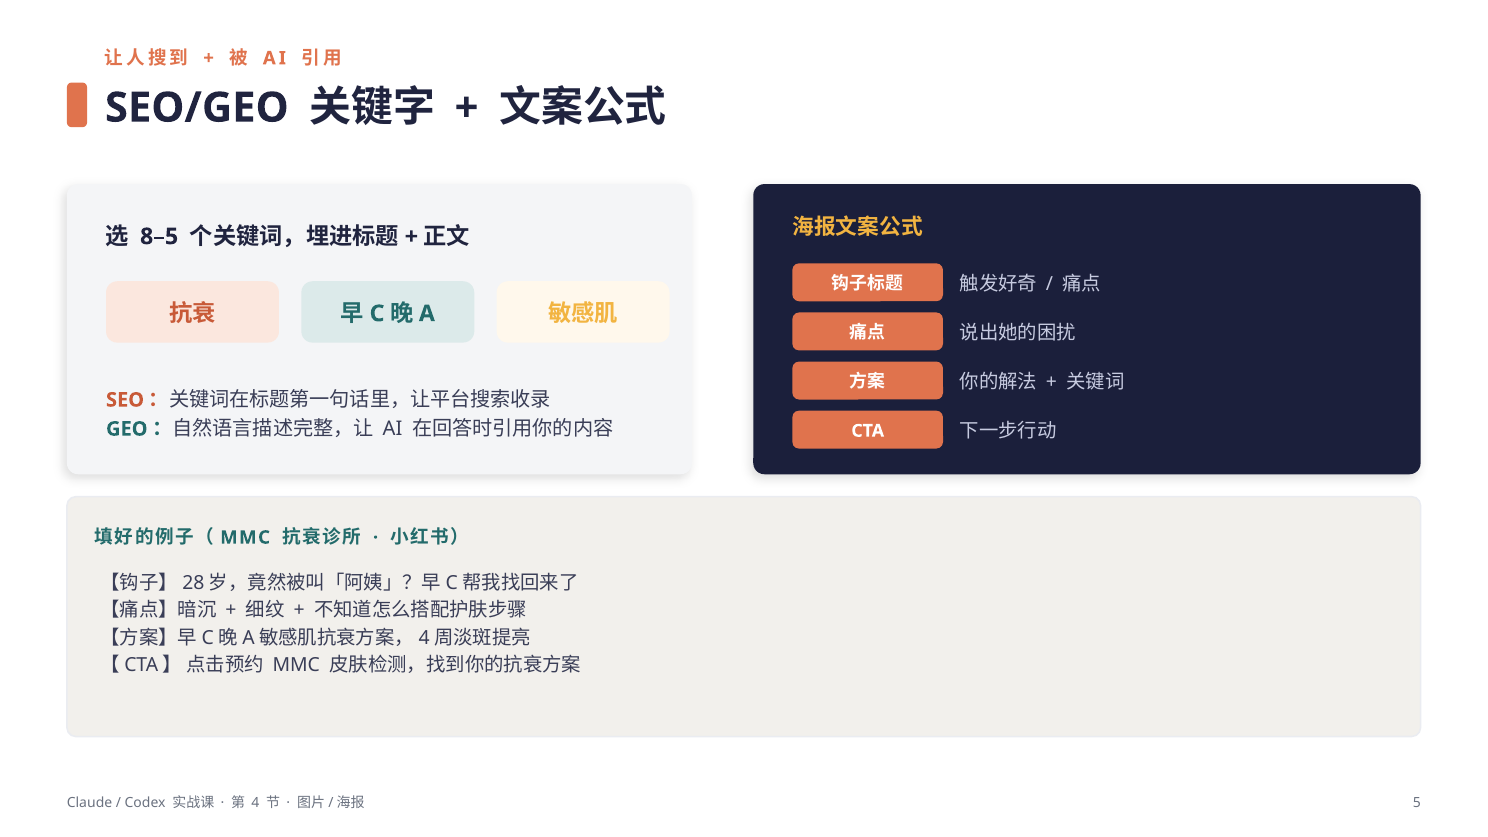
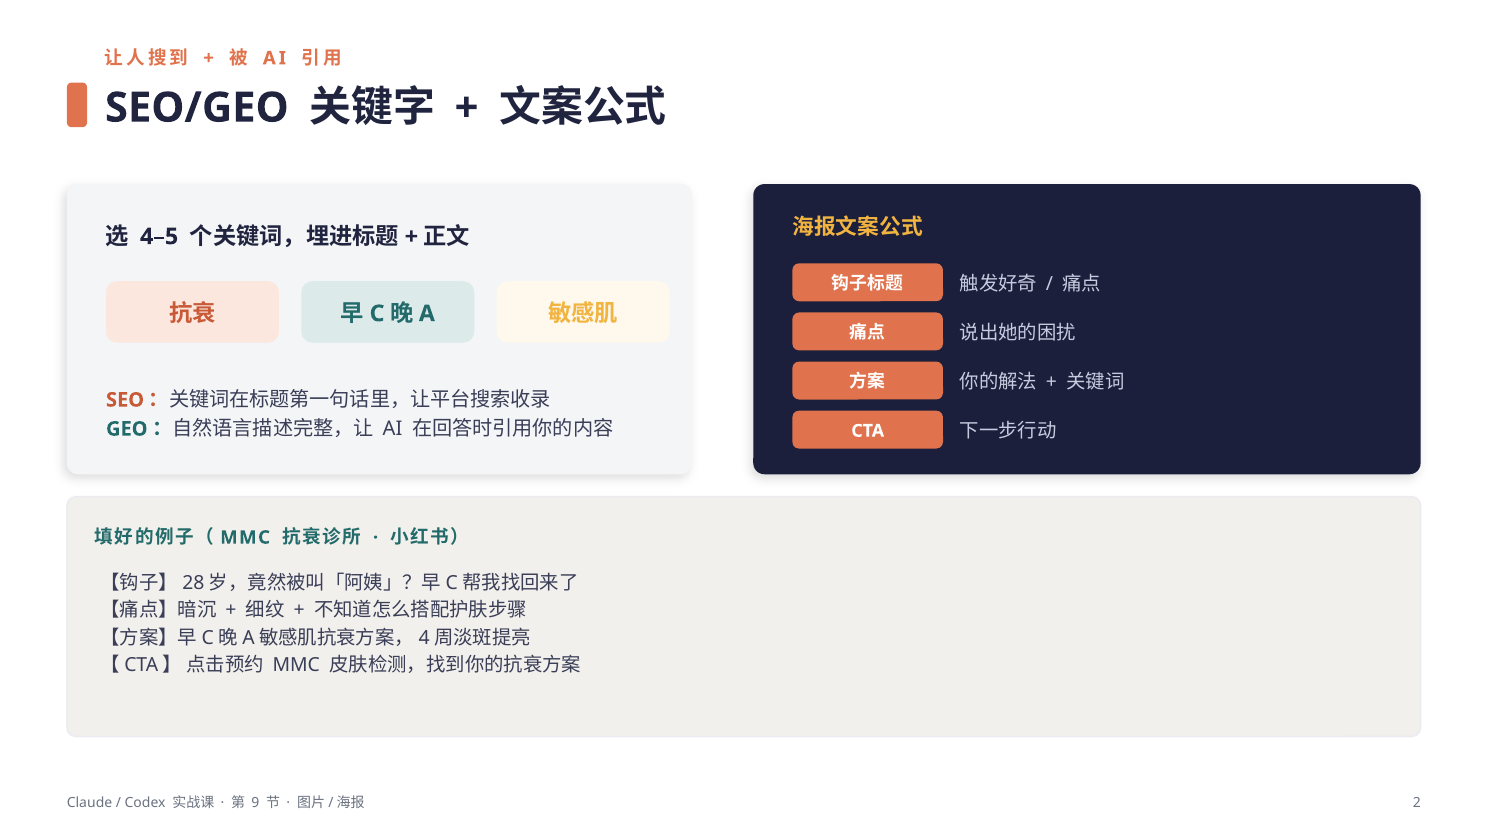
8–5: 8–5 -> 4–5
4: 4 -> 9
5: 5 -> 2
